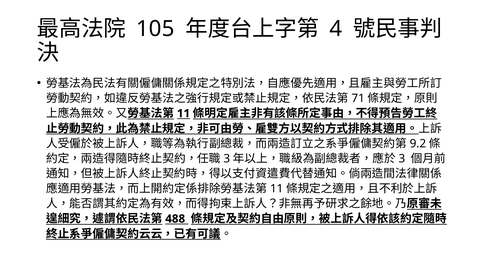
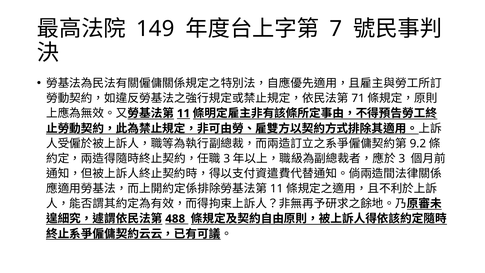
105: 105 -> 149
4: 4 -> 7
